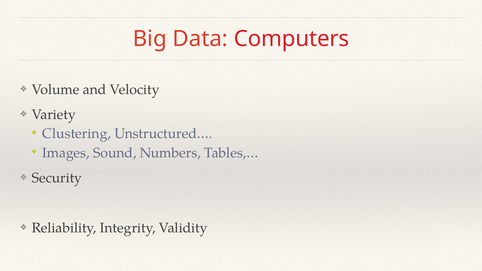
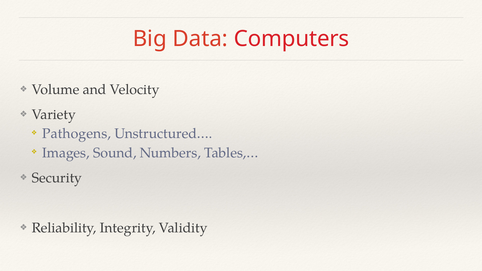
Clustering: Clustering -> Pathogens
